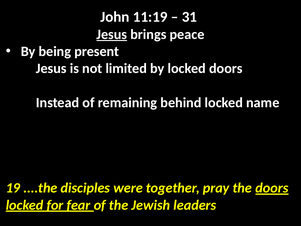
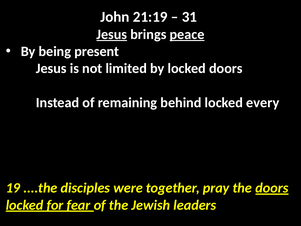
11:19: 11:19 -> 21:19
peace underline: none -> present
name: name -> every
